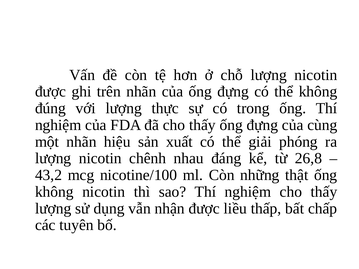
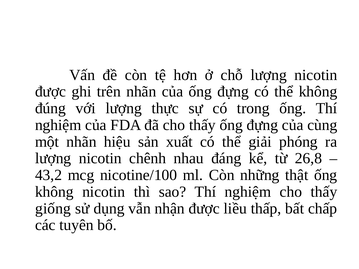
lượng at (53, 209): lượng -> giống
